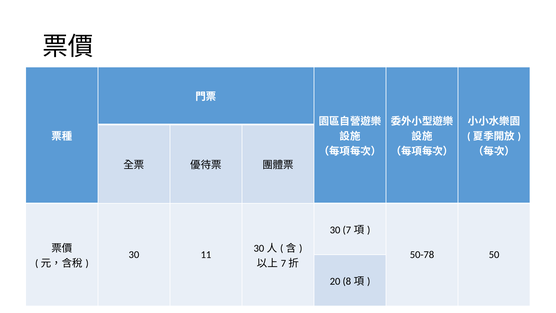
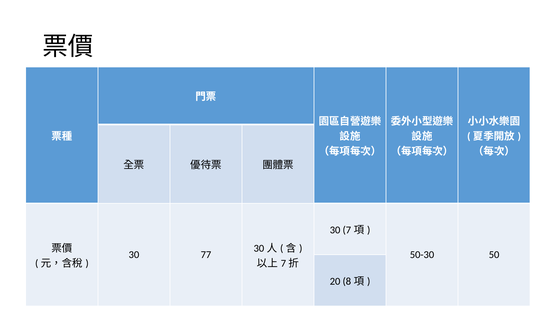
11: 11 -> 77
50-78: 50-78 -> 50-30
